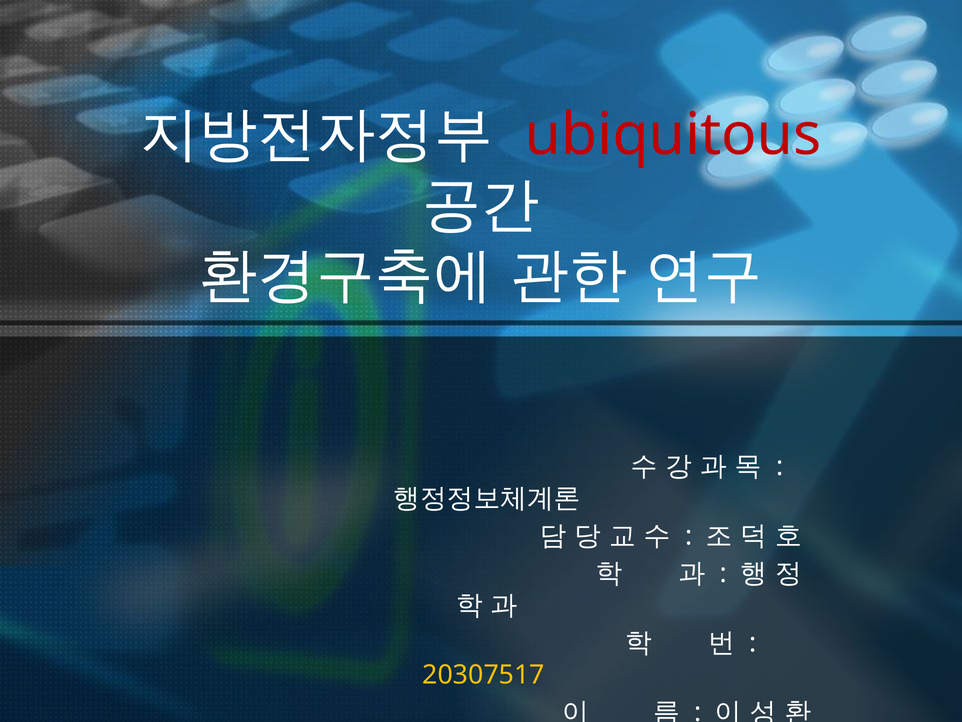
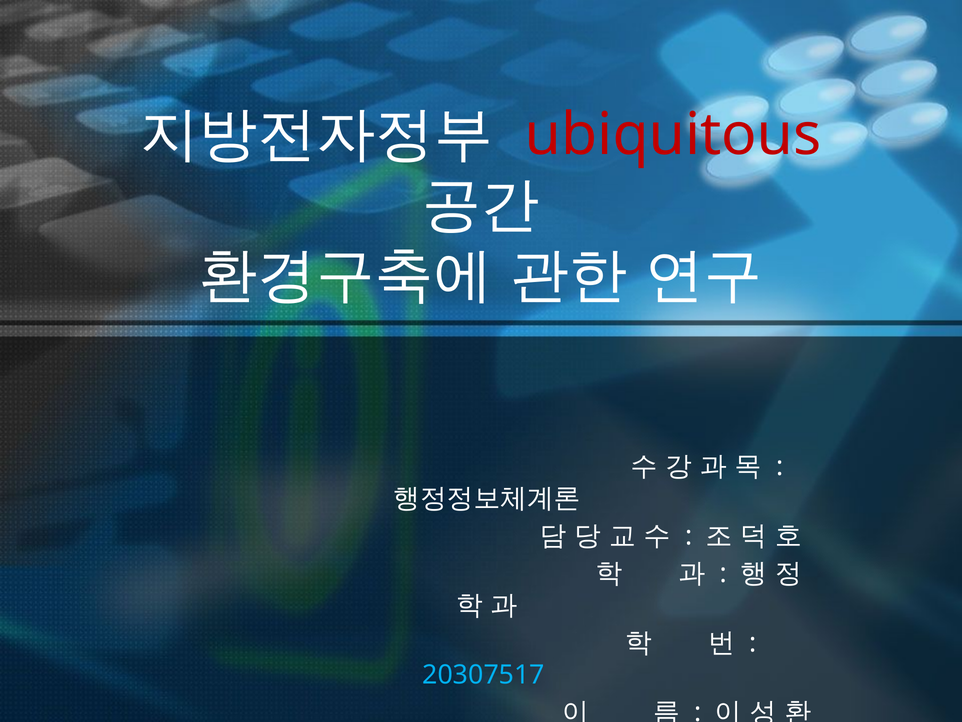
20307517 colour: yellow -> light blue
